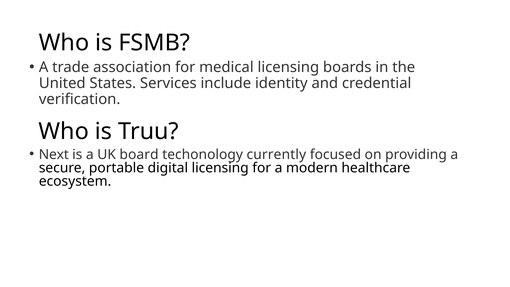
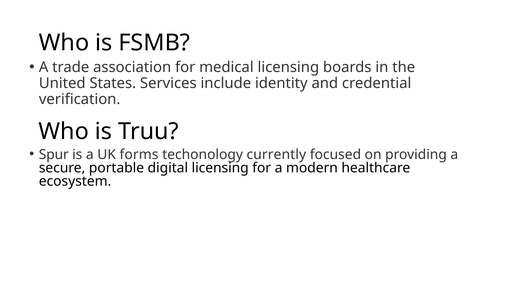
Next: Next -> Spur
board: board -> forms
